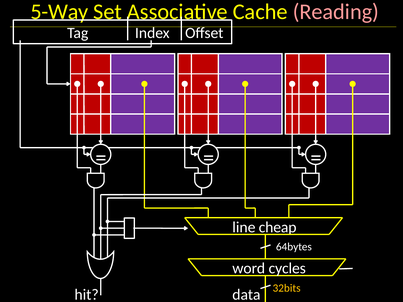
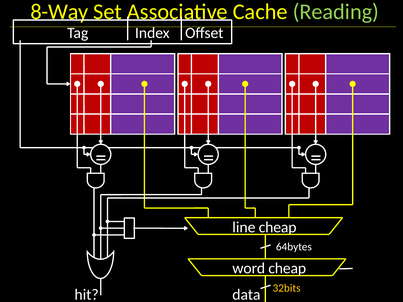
5-Way: 5-Way -> 8-Way
Reading colour: pink -> light green
word cycles: cycles -> cheap
